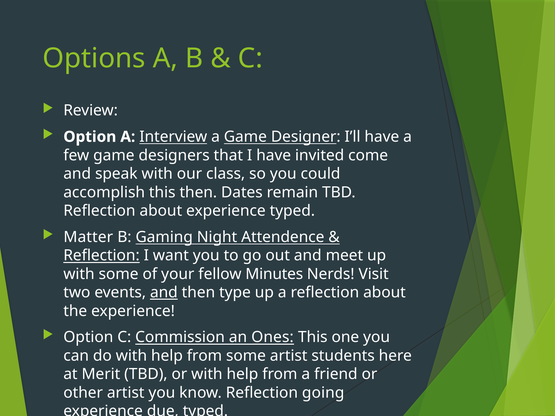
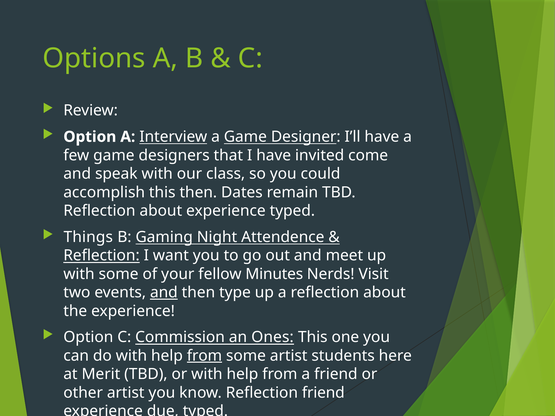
Matter: Matter -> Things
from at (204, 356) underline: none -> present
Reflection going: going -> friend
